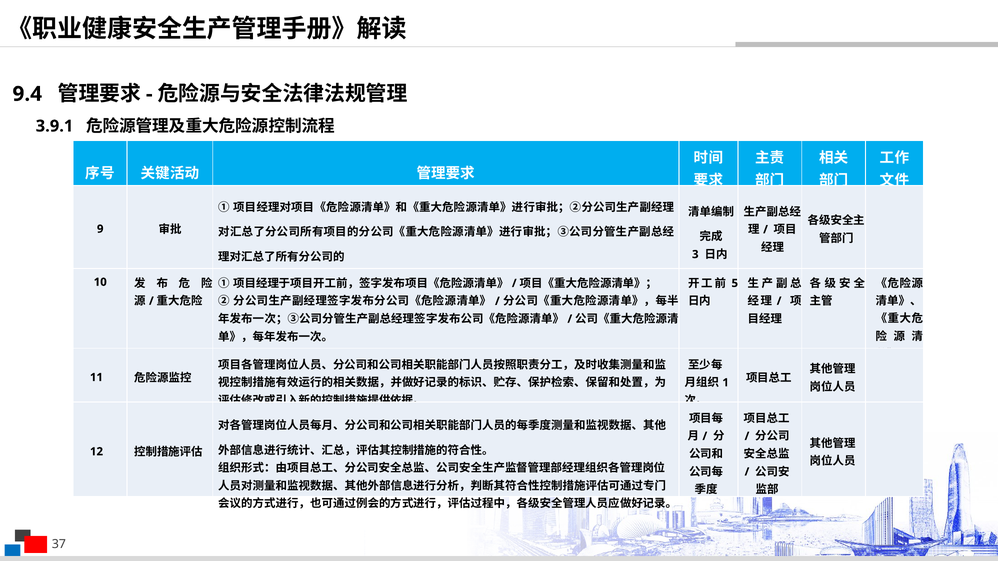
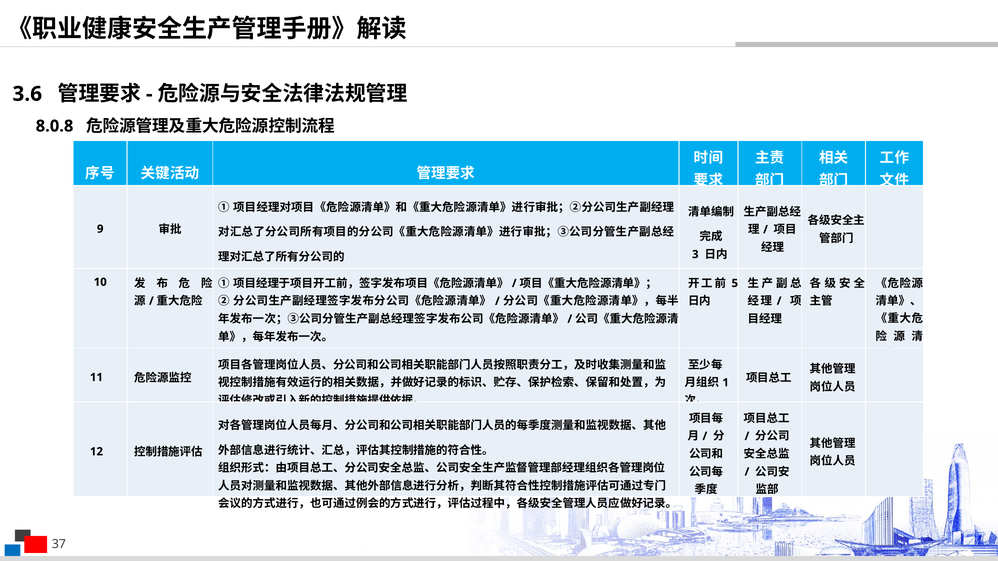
9.4: 9.4 -> 3.6
3.9.1: 3.9.1 -> 8.0.8
